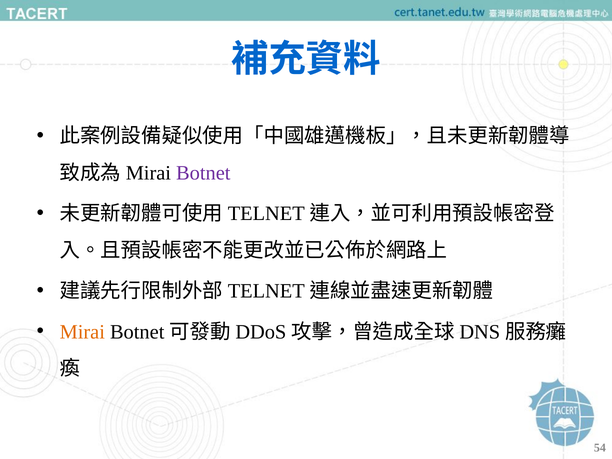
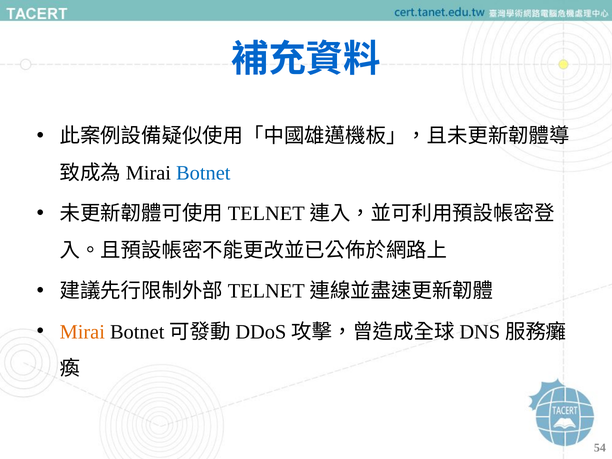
Botnet colour: purple -> blue
